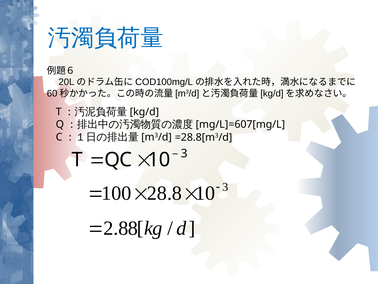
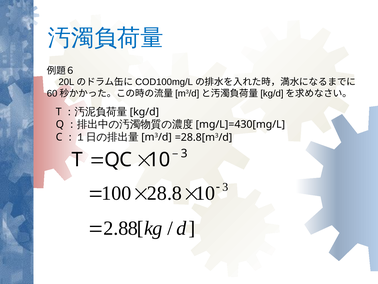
=607[mg/L: =607[mg/L -> =430[mg/L
